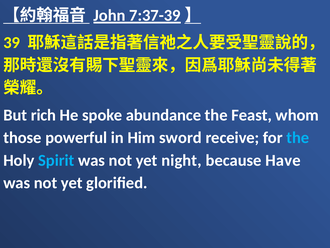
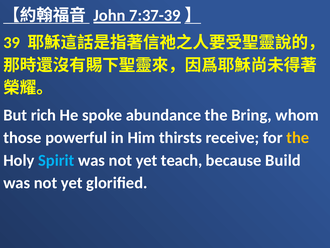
Feast: Feast -> Bring
sword: sword -> thirsts
the at (298, 137) colour: light blue -> yellow
night: night -> teach
Have: Have -> Build
